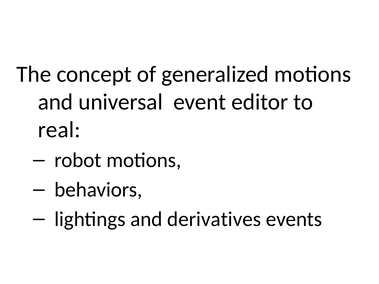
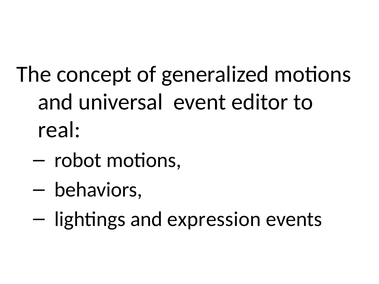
derivatives: derivatives -> expression
